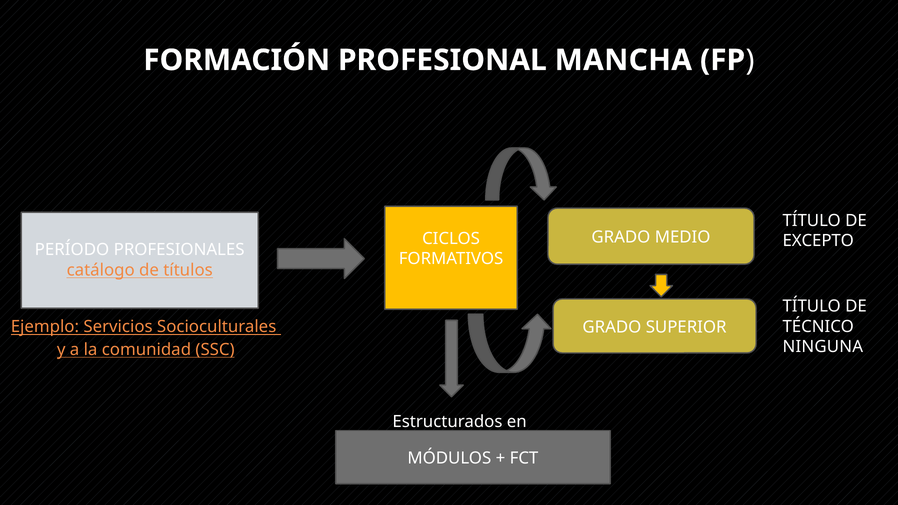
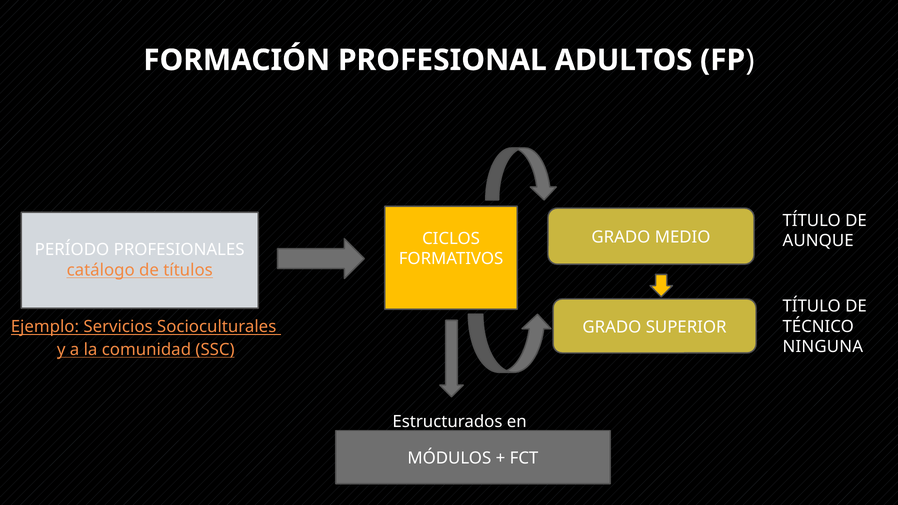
MANCHA: MANCHA -> ADULTOS
EXCEPTO: EXCEPTO -> AUNQUE
